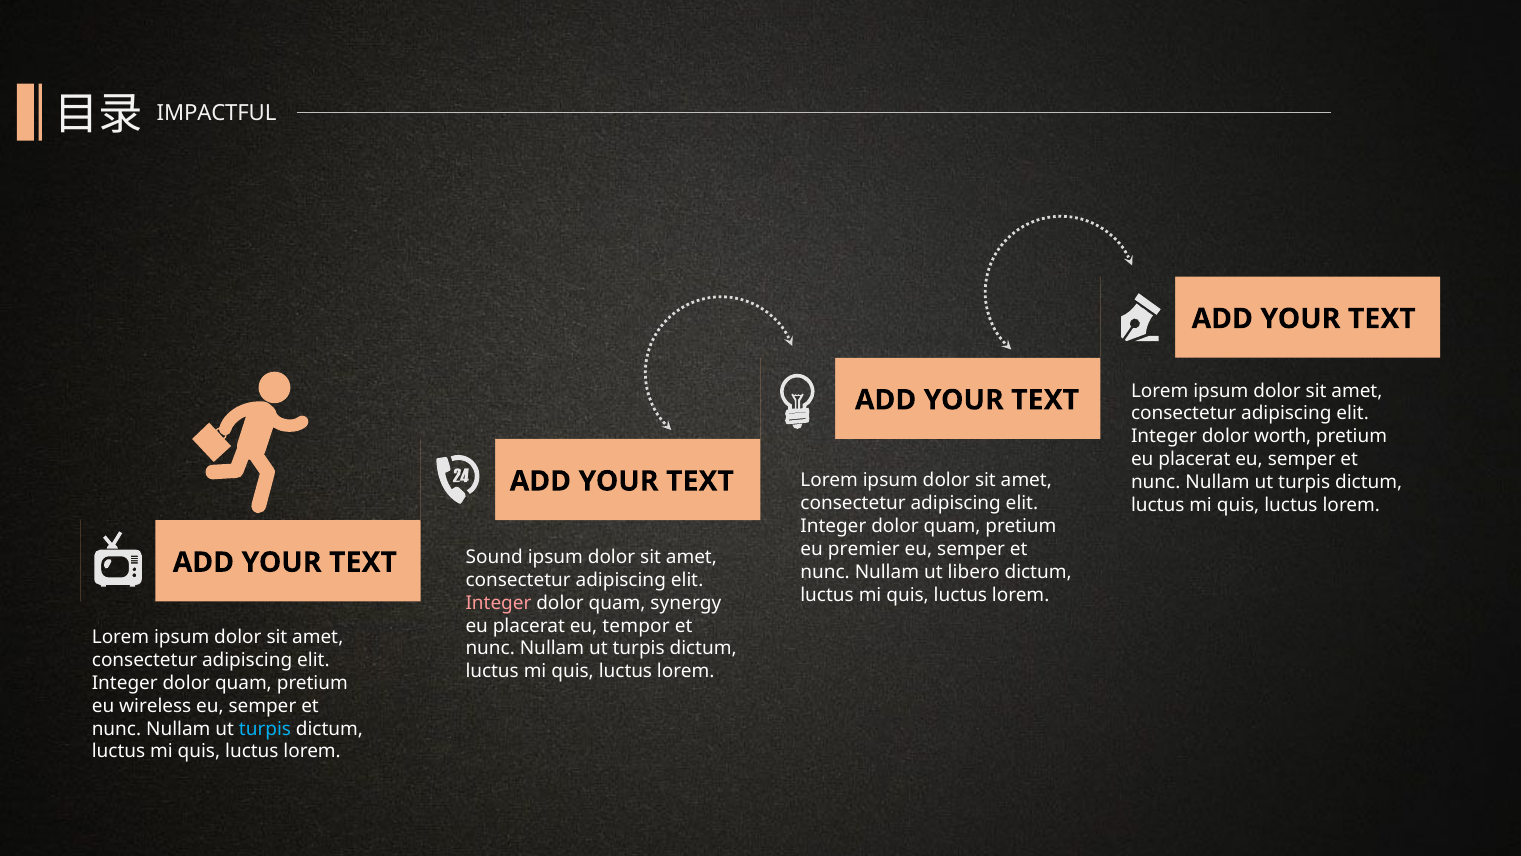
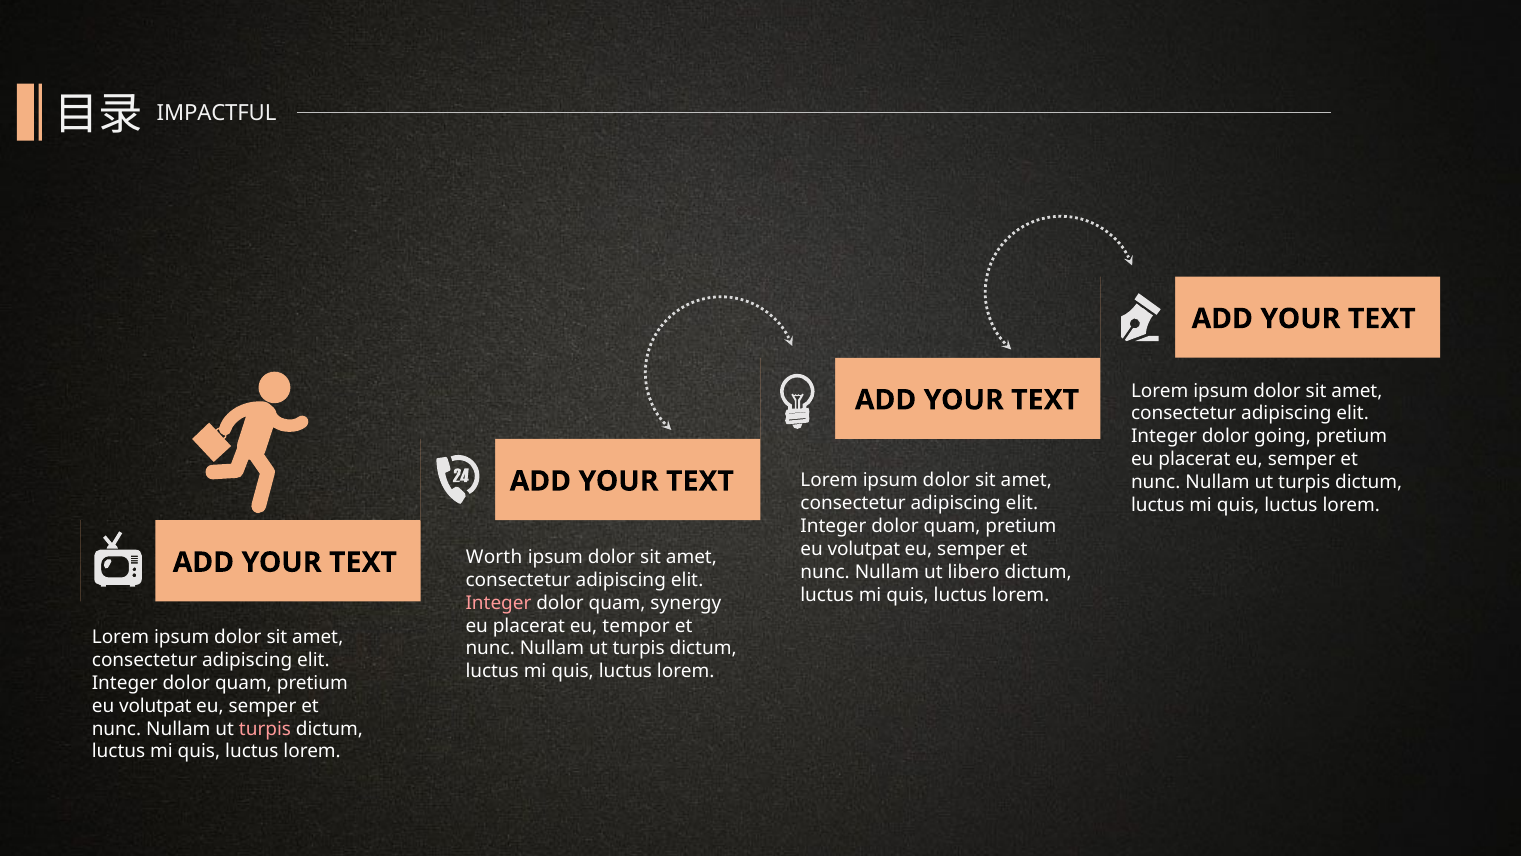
worth: worth -> going
premier at (864, 549): premier -> volutpat
Sound: Sound -> Worth
wireless at (155, 706): wireless -> volutpat
turpis at (265, 728) colour: light blue -> pink
